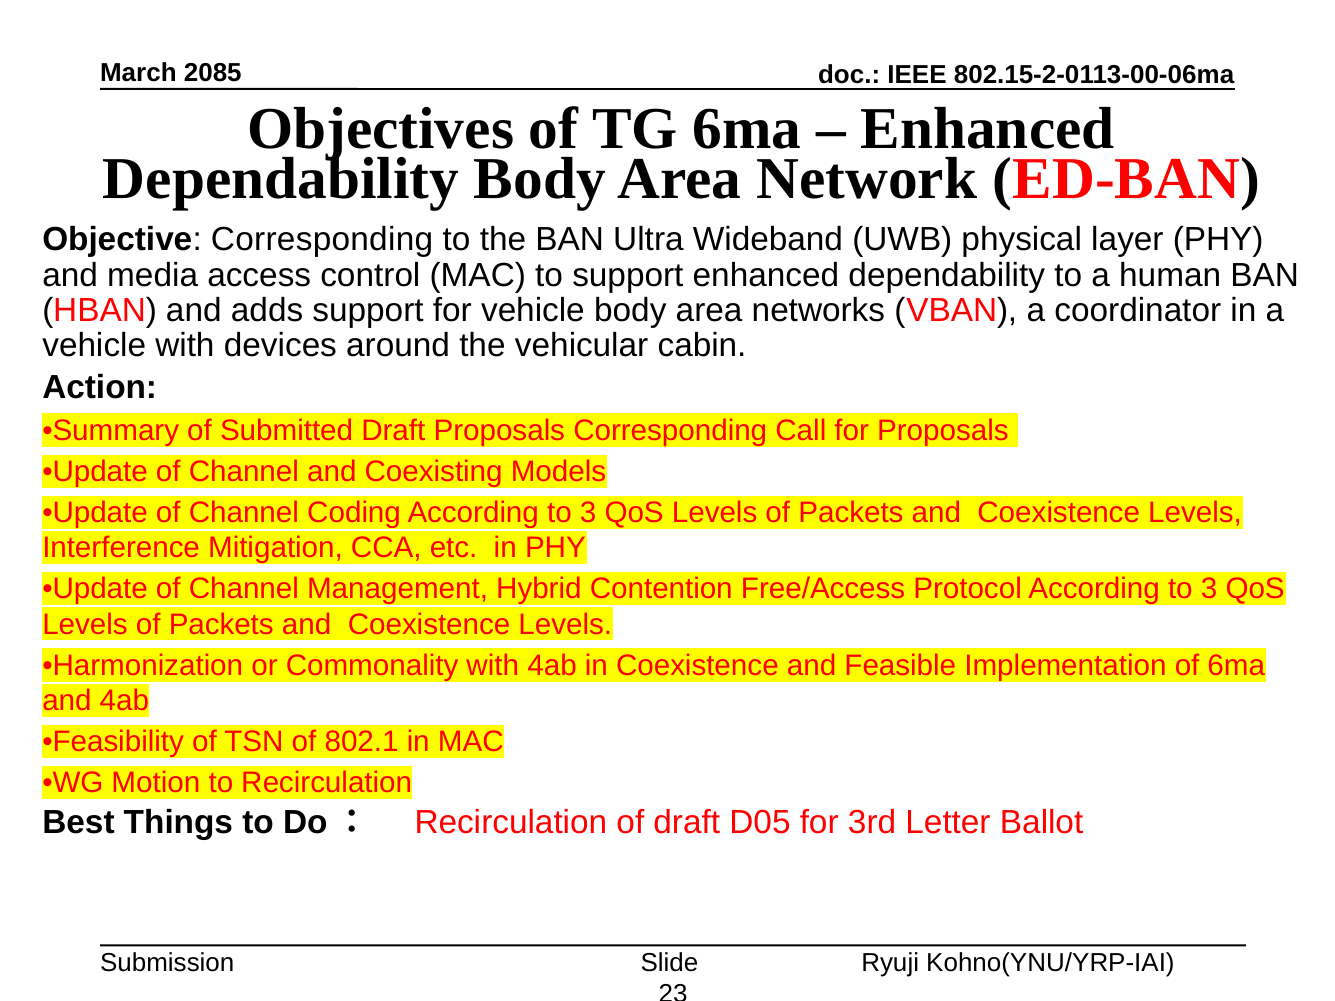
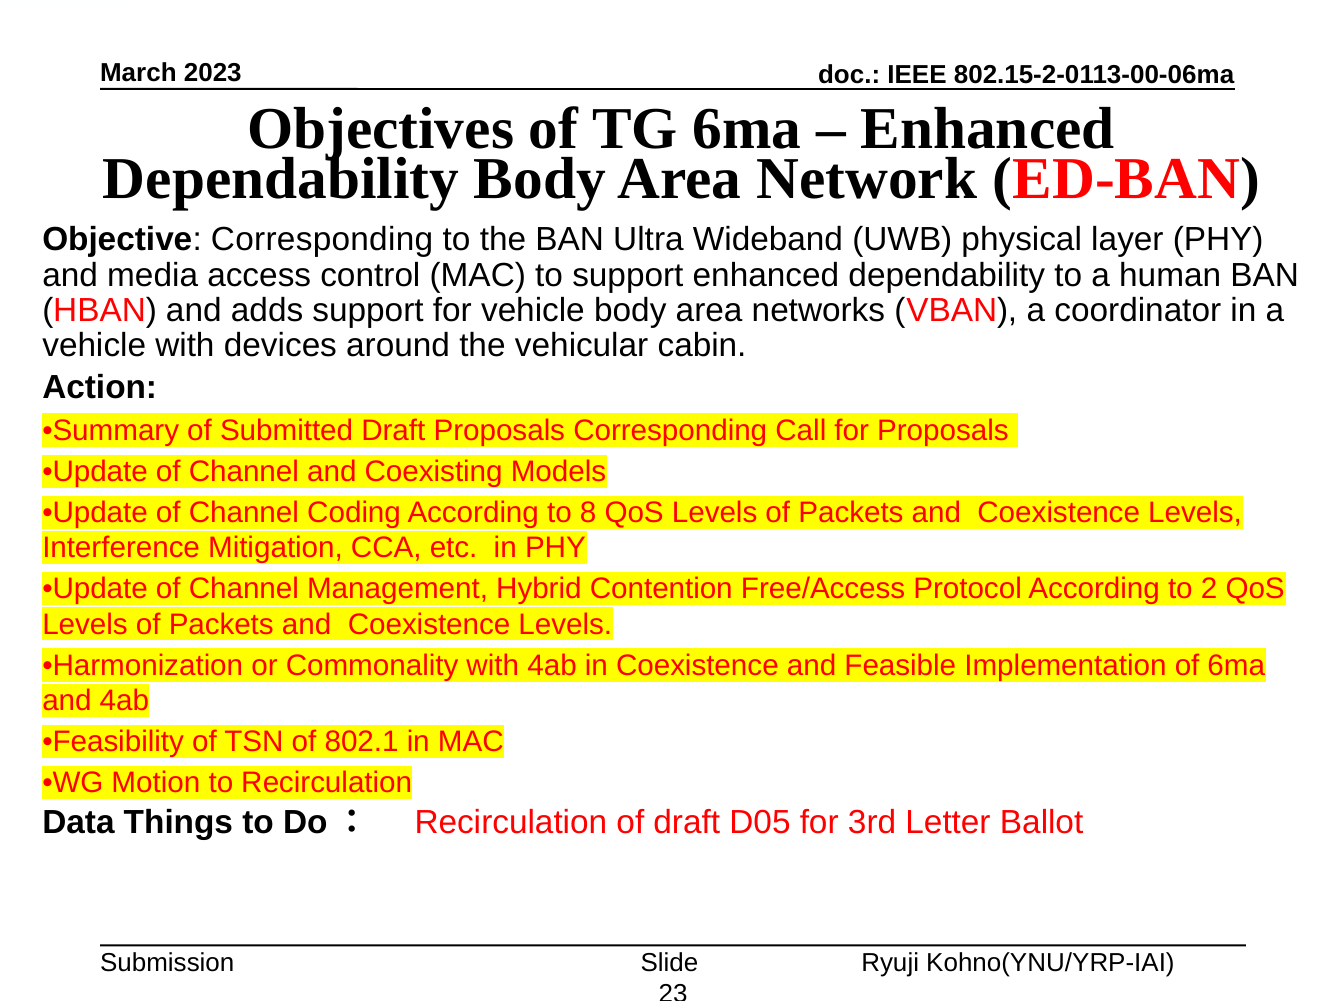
2085: 2085 -> 2023
Coding According to 3: 3 -> 8
Protocol According to 3: 3 -> 2
Best: Best -> Data
